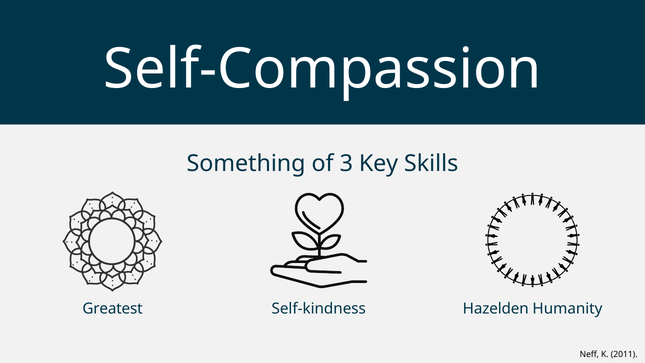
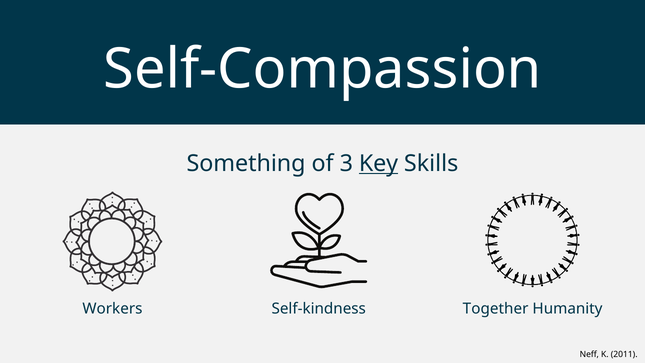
Key underline: none -> present
Greatest: Greatest -> Workers
Hazelden: Hazelden -> Together
